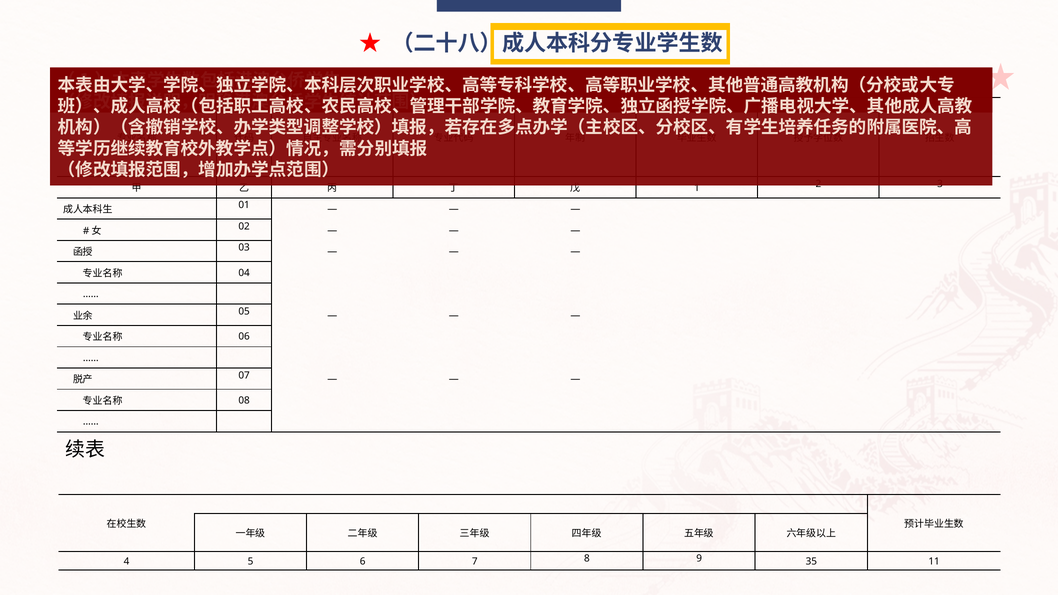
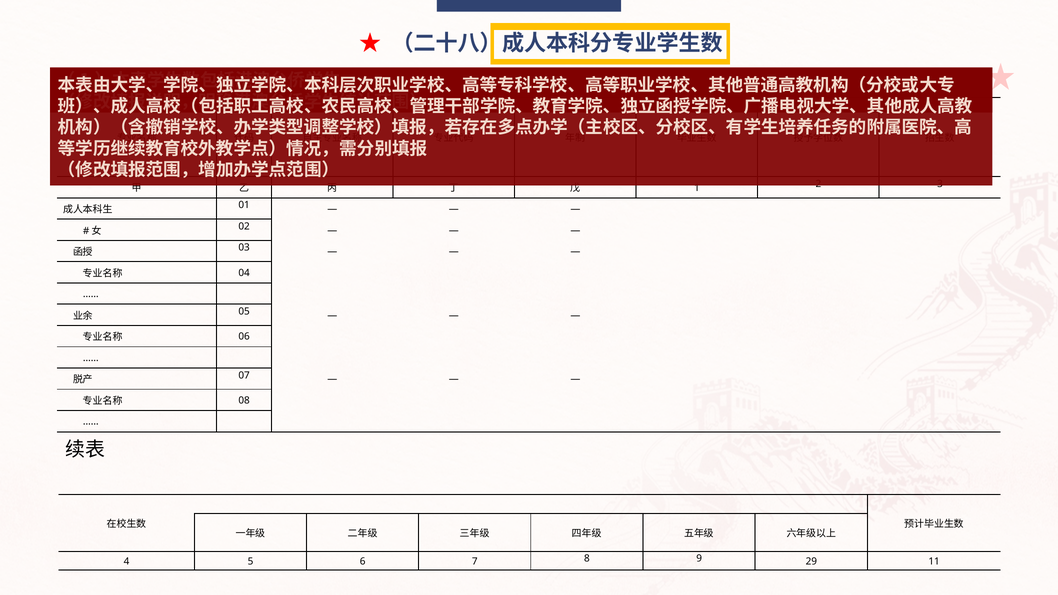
35: 35 -> 29
